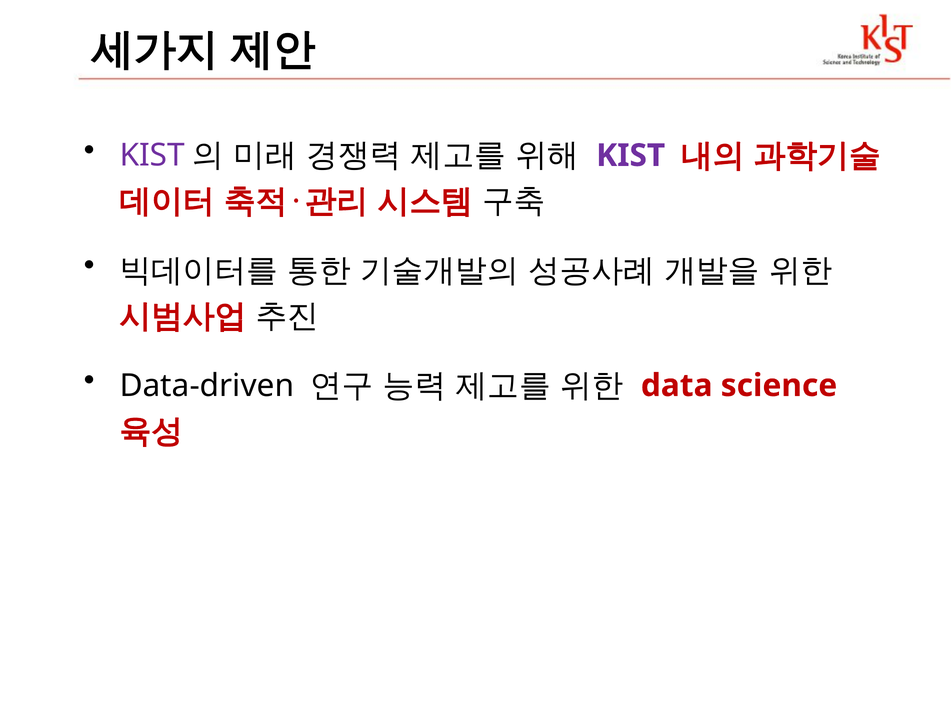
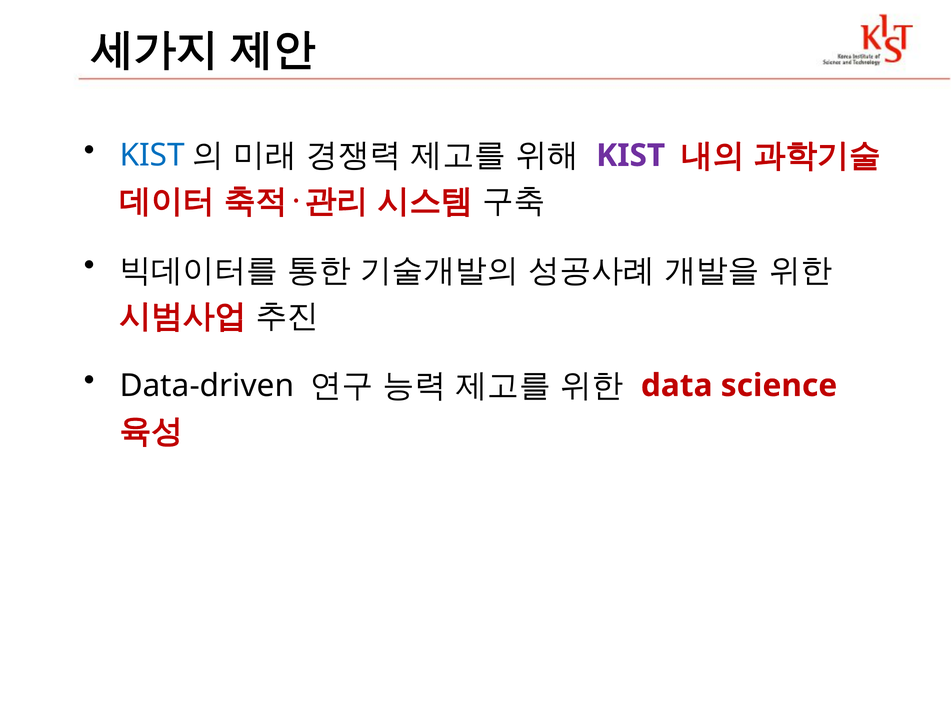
KIST at (152, 156) colour: purple -> blue
